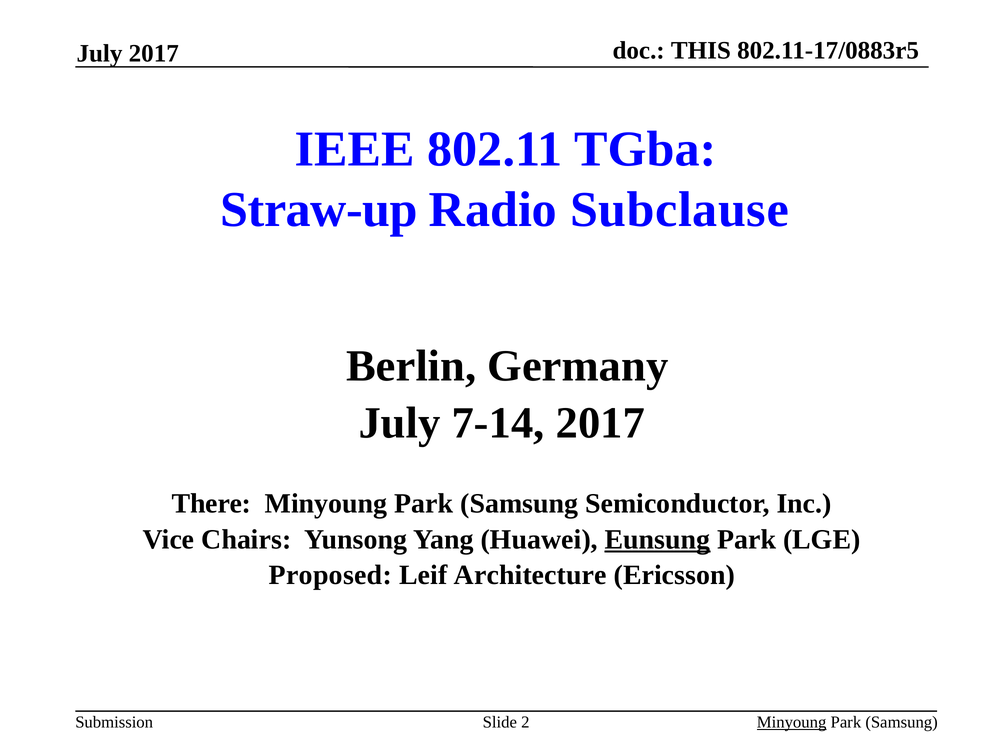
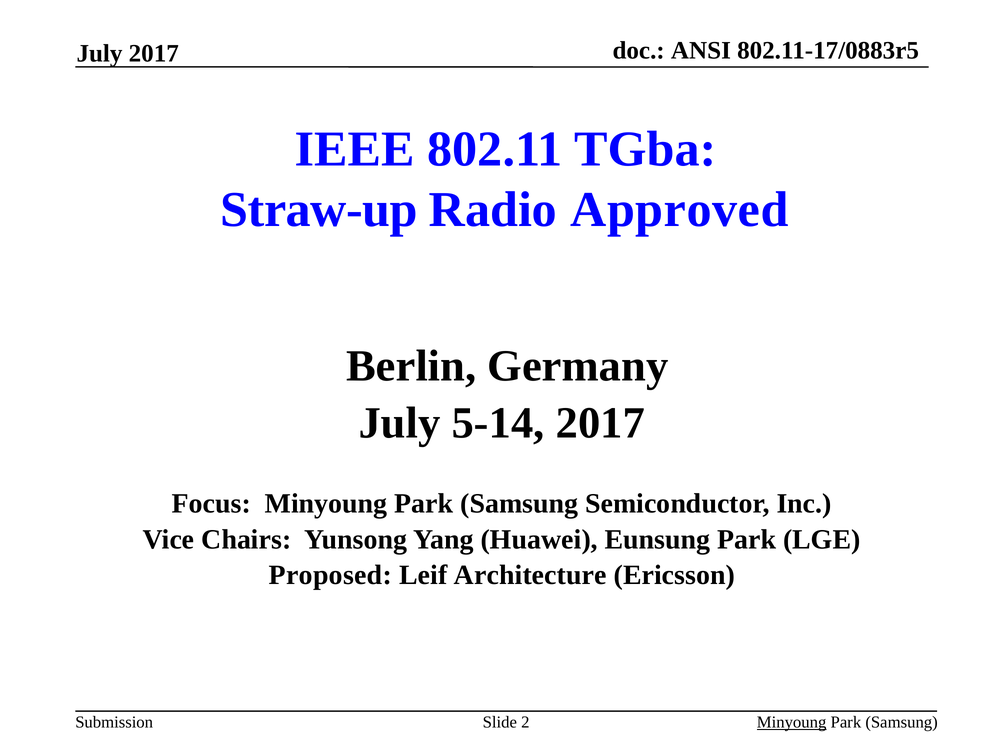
THIS: THIS -> ANSI
Subclause: Subclause -> Approved
7-14: 7-14 -> 5-14
There: There -> Focus
Eunsung underline: present -> none
